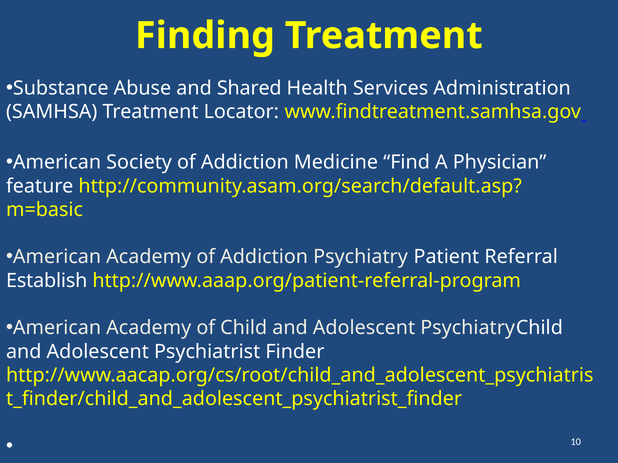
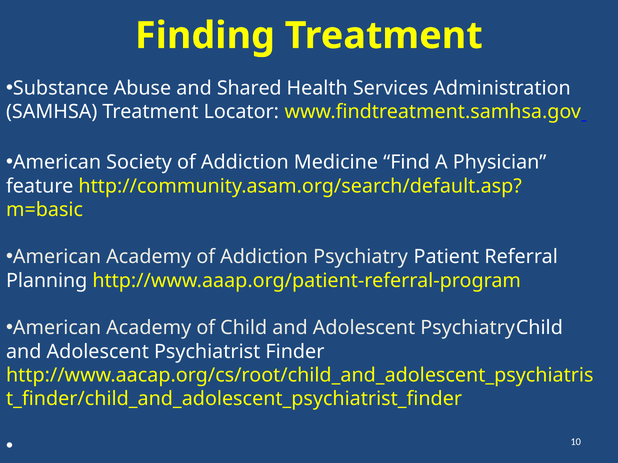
Establish: Establish -> Planning
